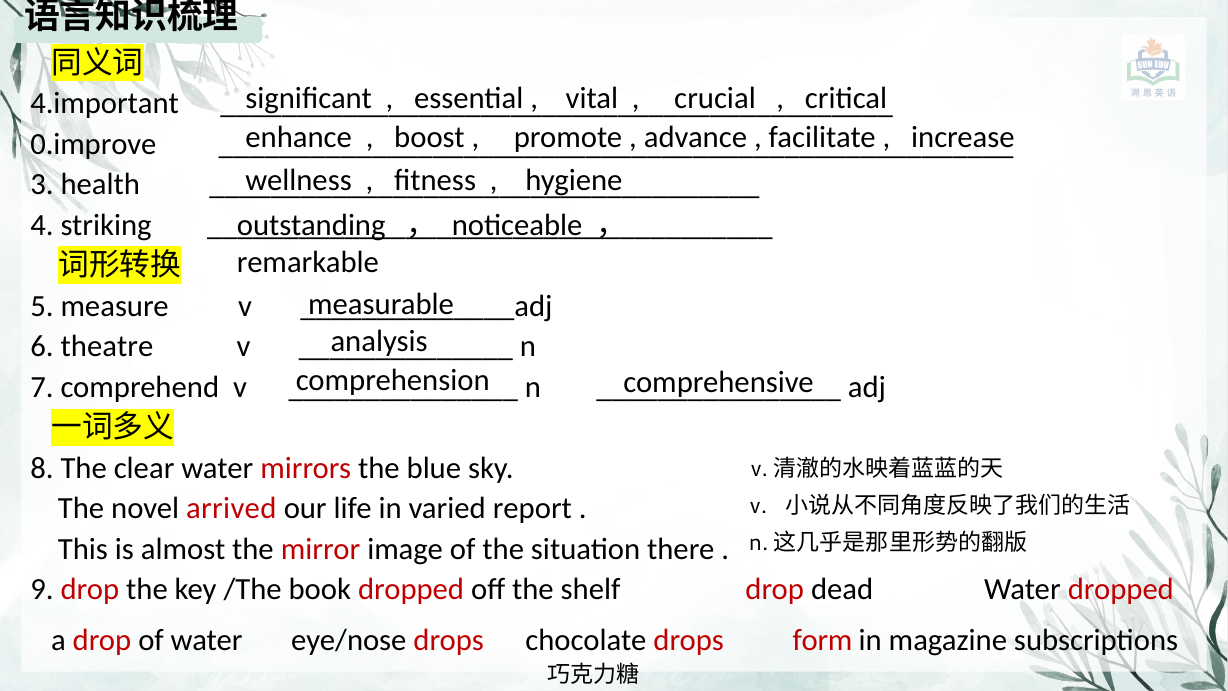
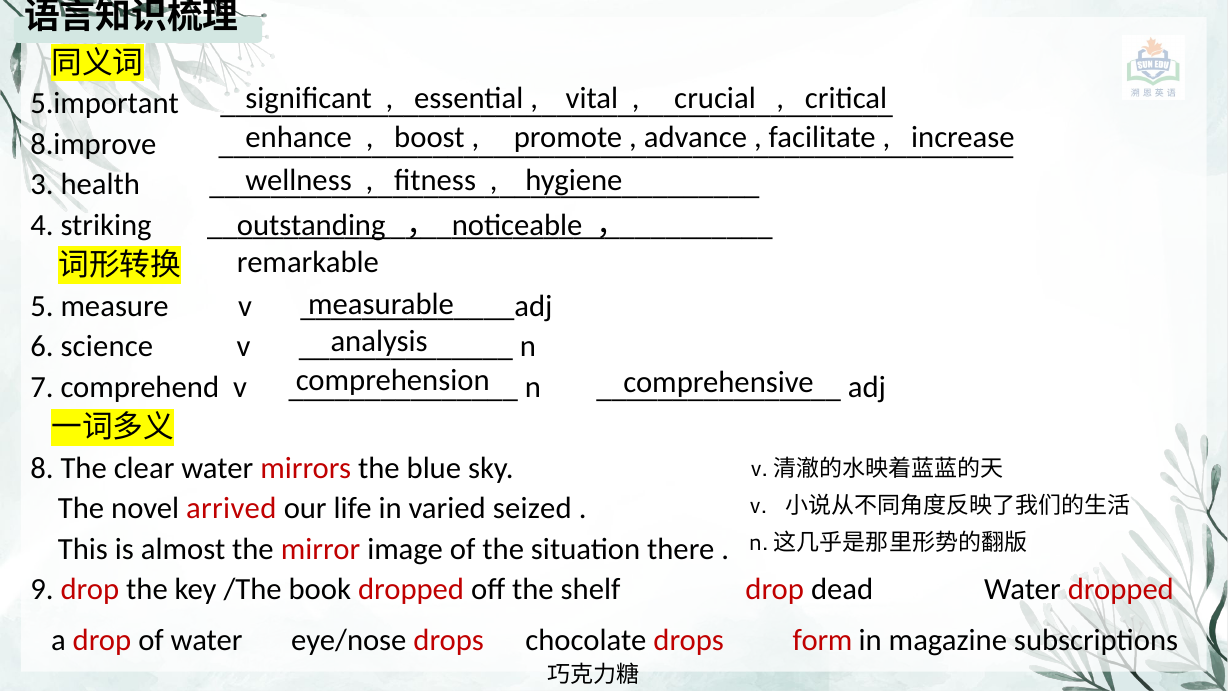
4.important: 4.important -> 5.important
0.improve: 0.improve -> 8.improve
theatre: theatre -> science
report: report -> seized
